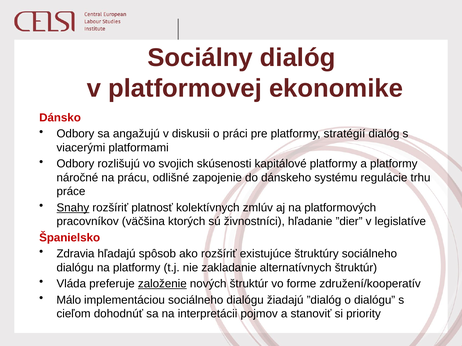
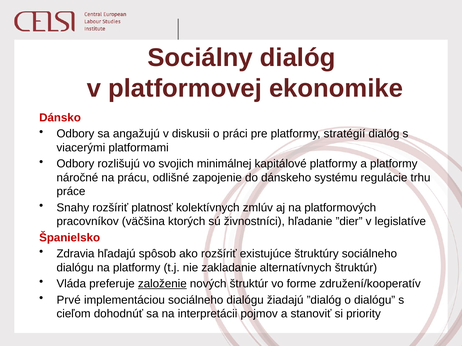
skúsenosti: skúsenosti -> minimálnej
Snahy underline: present -> none
Málo: Málo -> Prvé
